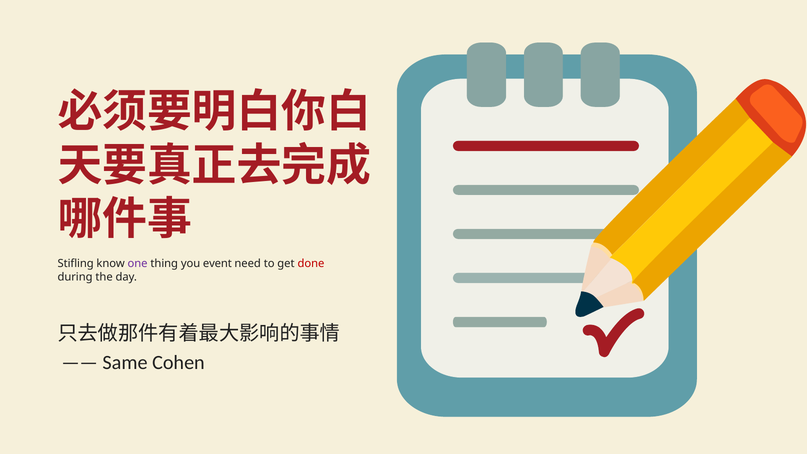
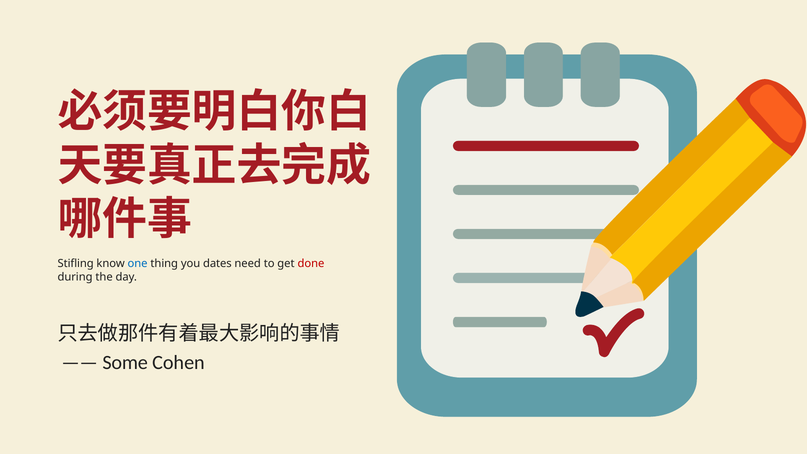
one colour: purple -> blue
event: event -> dates
Same: Same -> Some
